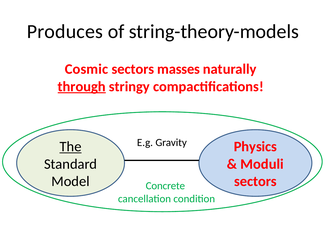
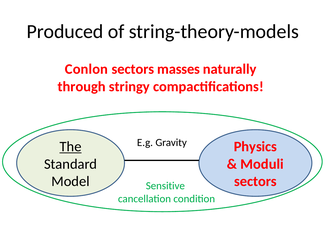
Produces: Produces -> Produced
Cosmic: Cosmic -> Conlon
through underline: present -> none
Concrete: Concrete -> Sensitive
